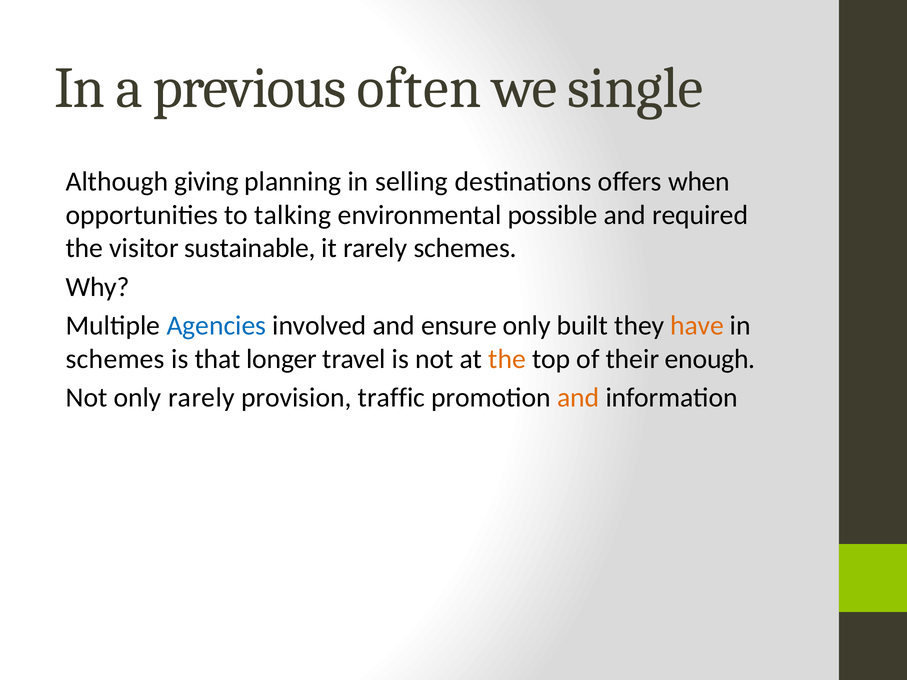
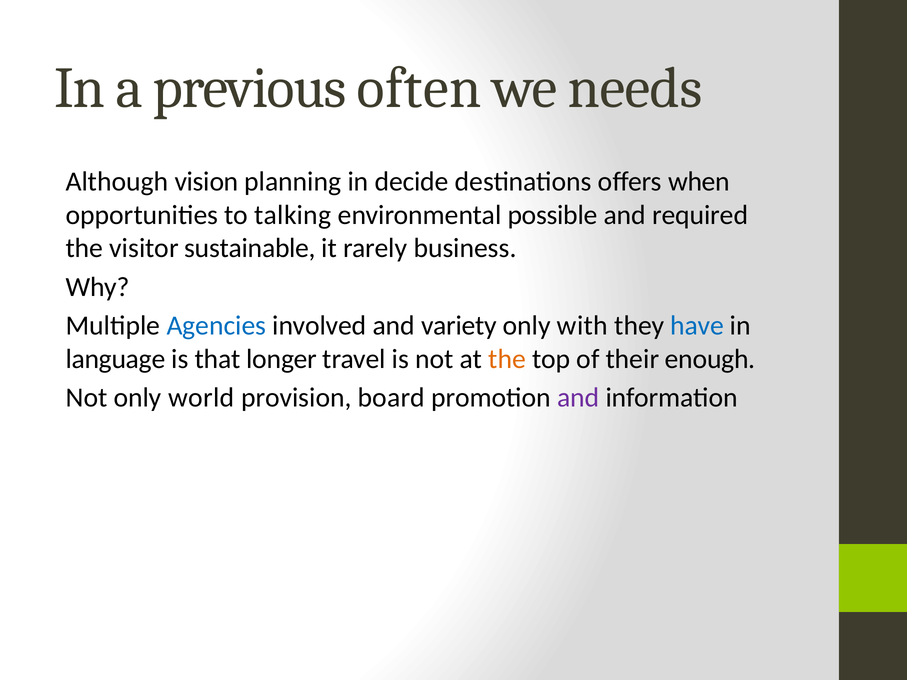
single: single -> needs
giving: giving -> vision
selling: selling -> decide
rarely schemes: schemes -> business
ensure: ensure -> variety
built: built -> with
have colour: orange -> blue
schemes at (115, 359): schemes -> language
only rarely: rarely -> world
traffic: traffic -> board
and at (578, 398) colour: orange -> purple
